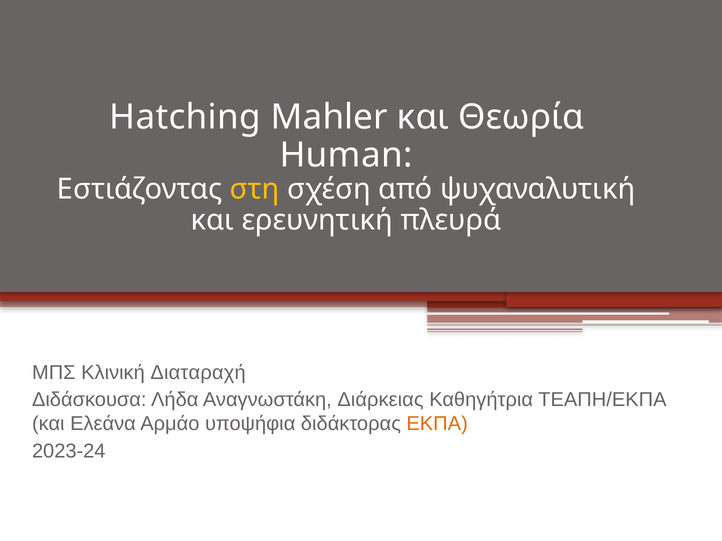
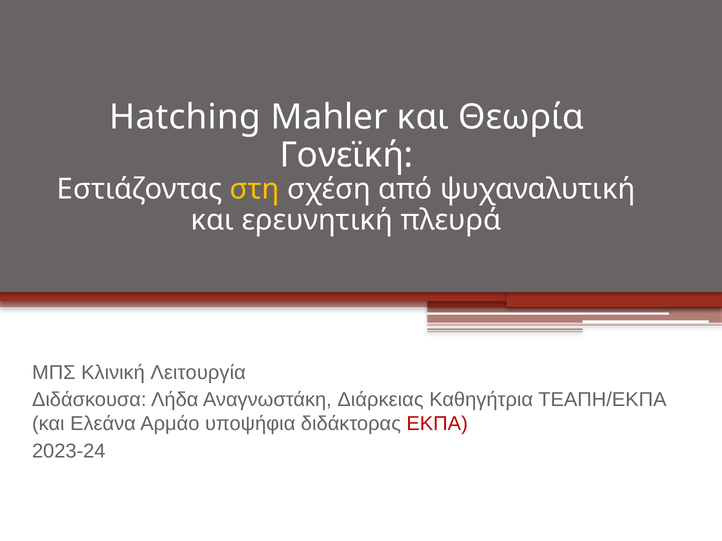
Human: Human -> Γονεϊκή
Διαταραχή: Διαταραχή -> Λειτουργία
ΕΚΠΑ colour: orange -> red
